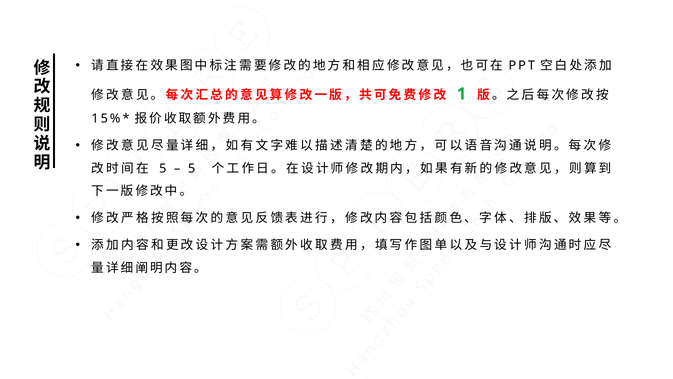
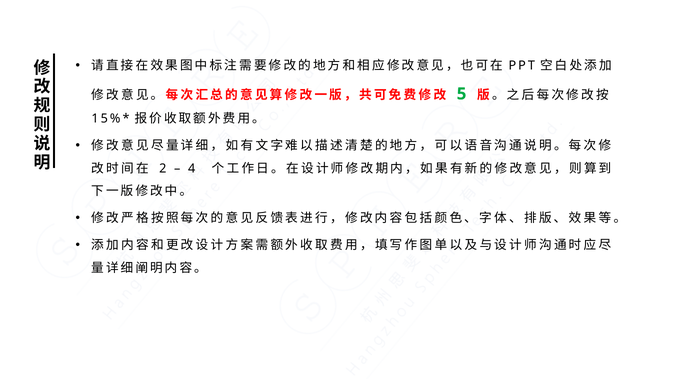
1: 1 -> 5
5 at (163, 168): 5 -> 2
5 at (192, 168): 5 -> 4
